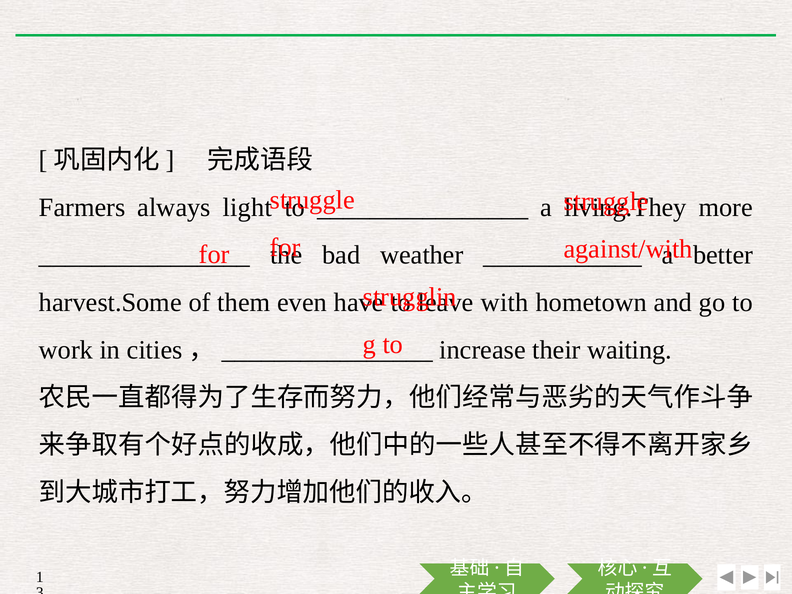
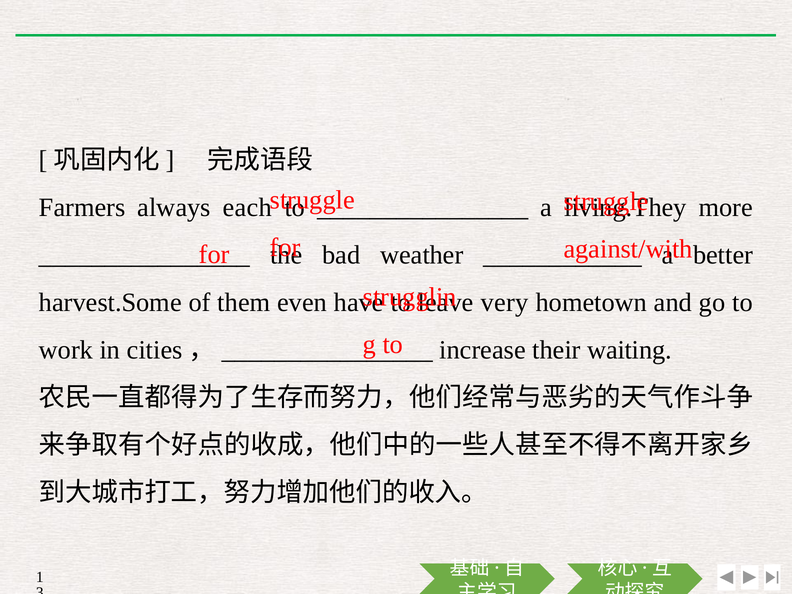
light: light -> each
with: with -> very
